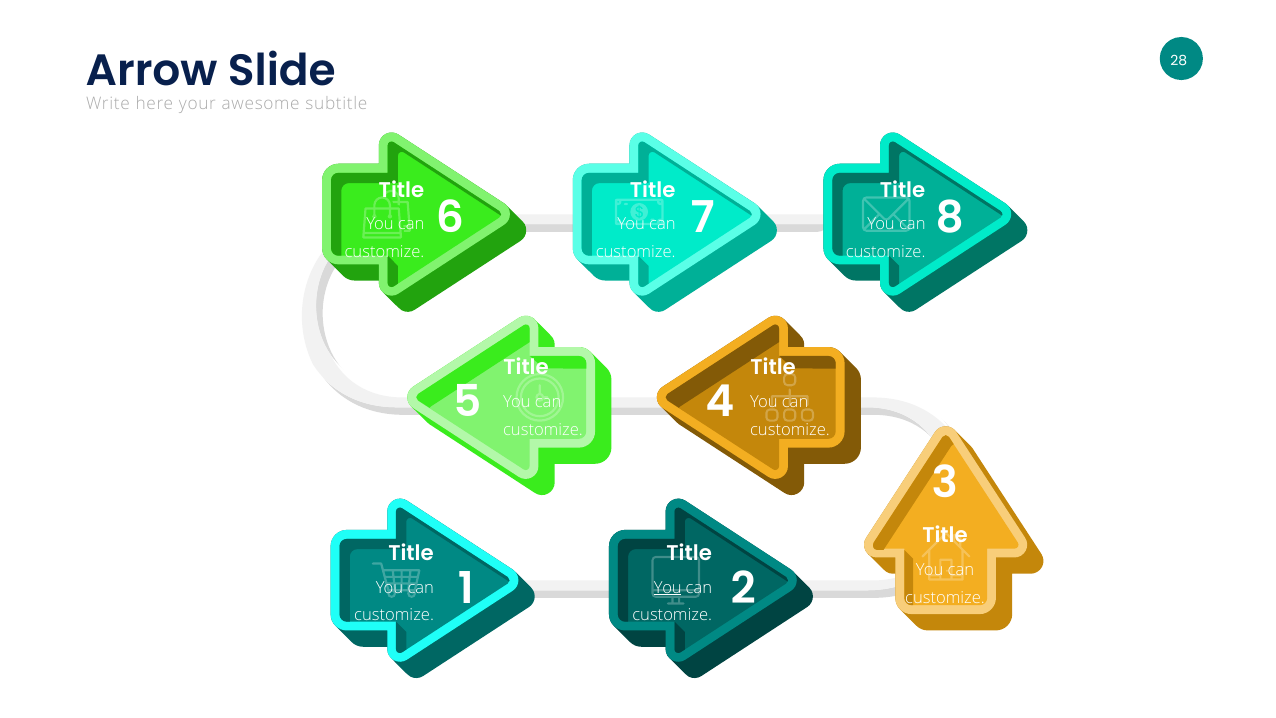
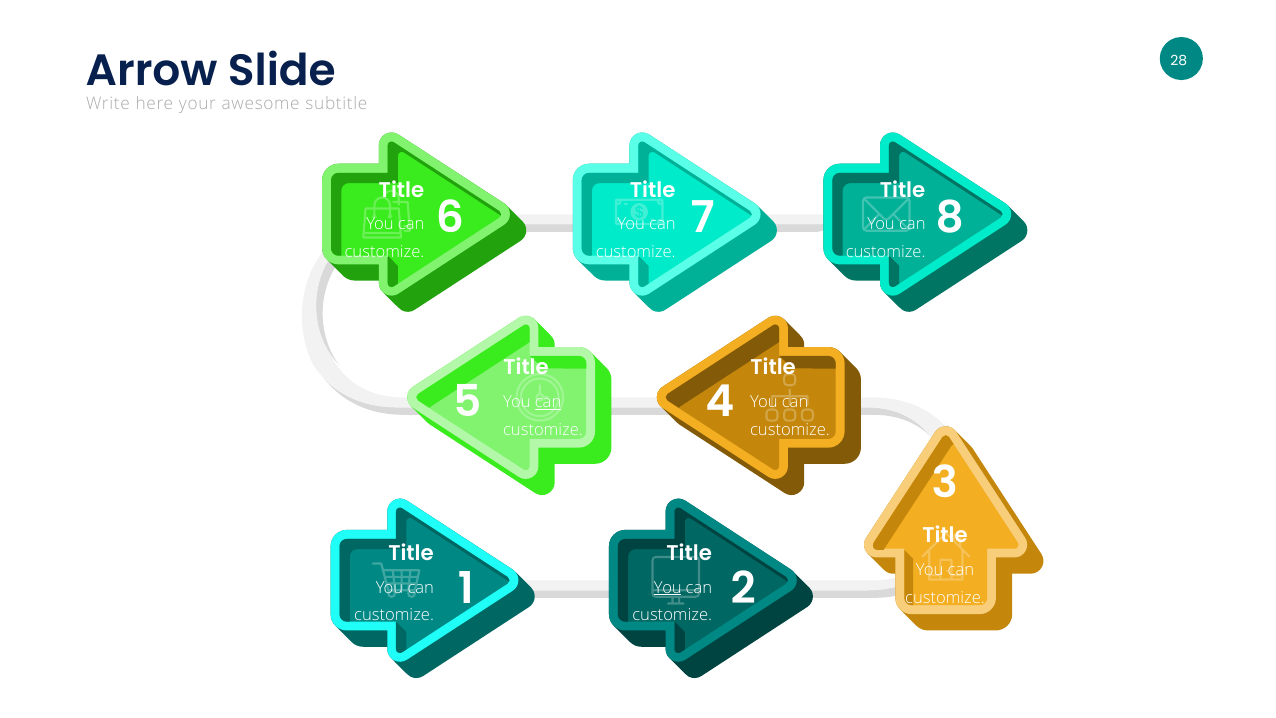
can at (548, 402) underline: none -> present
